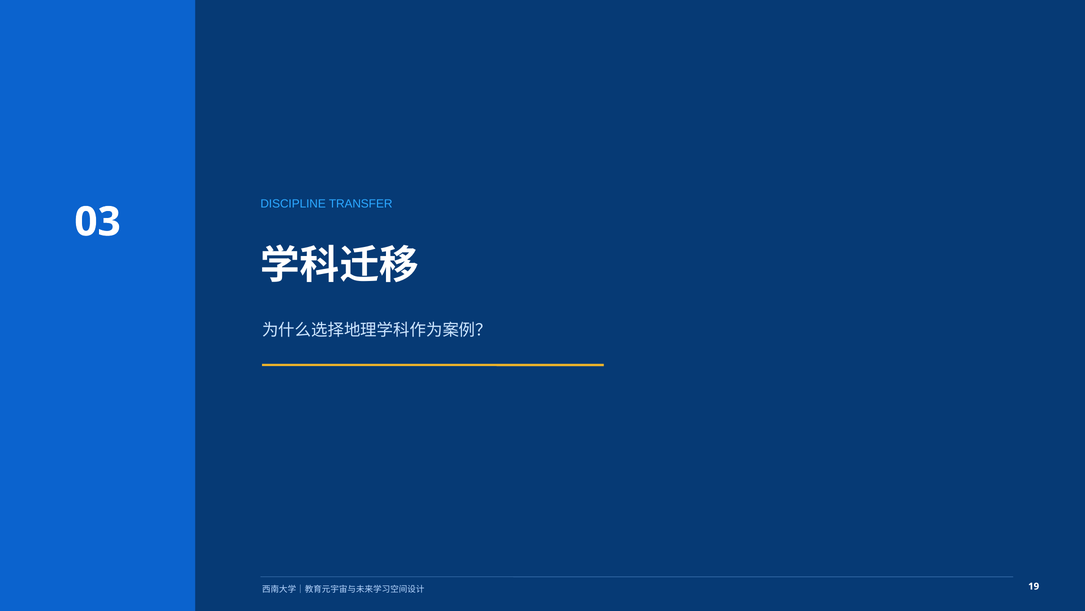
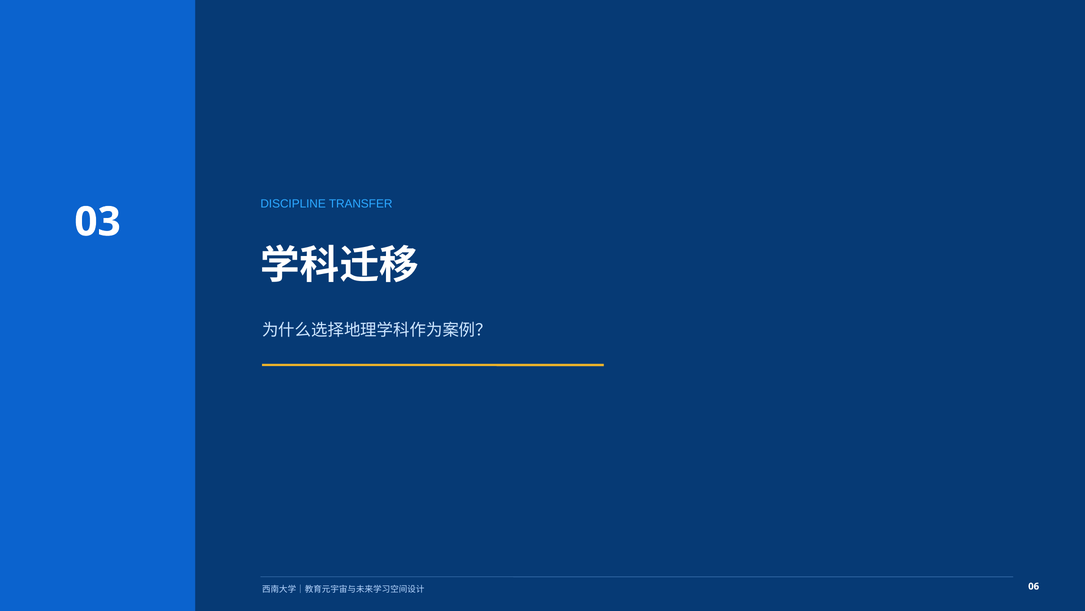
19: 19 -> 06
